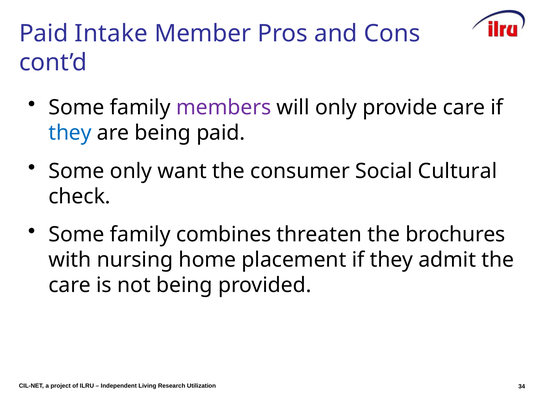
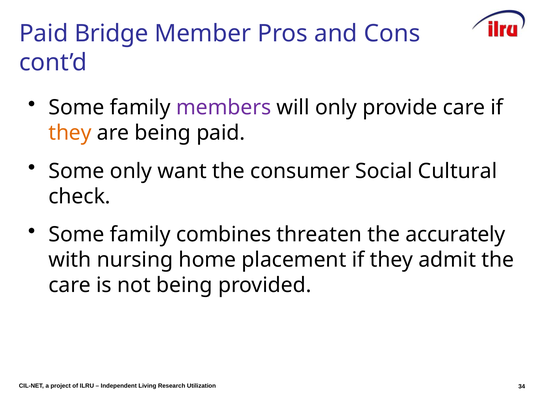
Intake: Intake -> Bridge
they at (70, 133) colour: blue -> orange
brochures: brochures -> accurately
